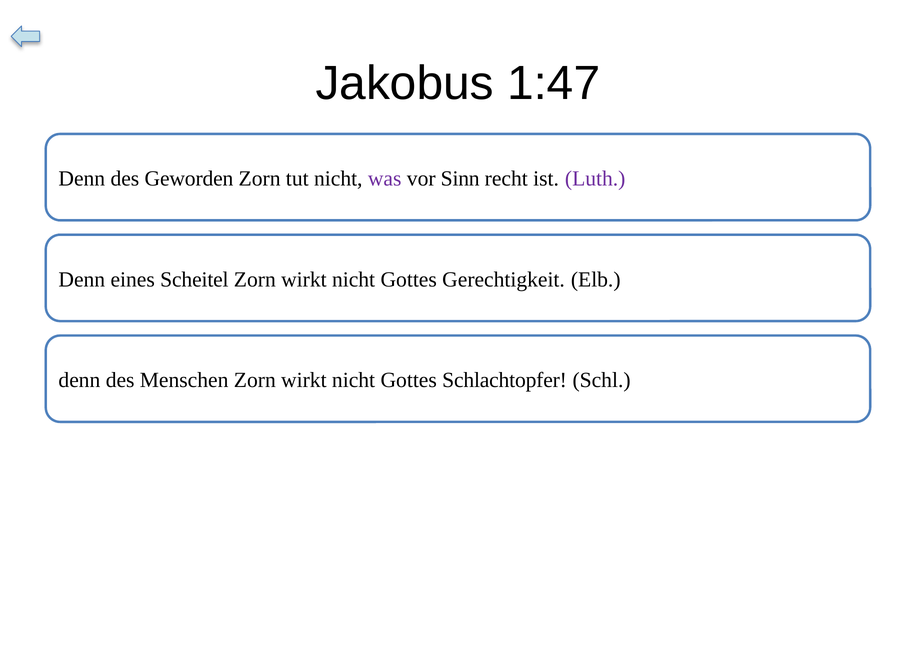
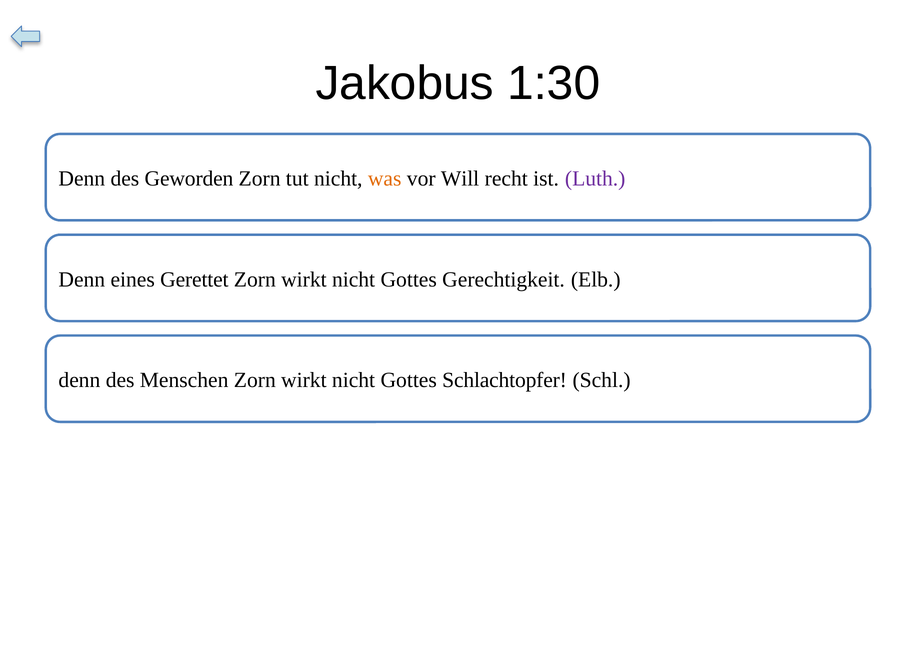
1:47: 1:47 -> 1:30
was colour: purple -> orange
Sinn: Sinn -> Will
Scheitel: Scheitel -> Gerettet
